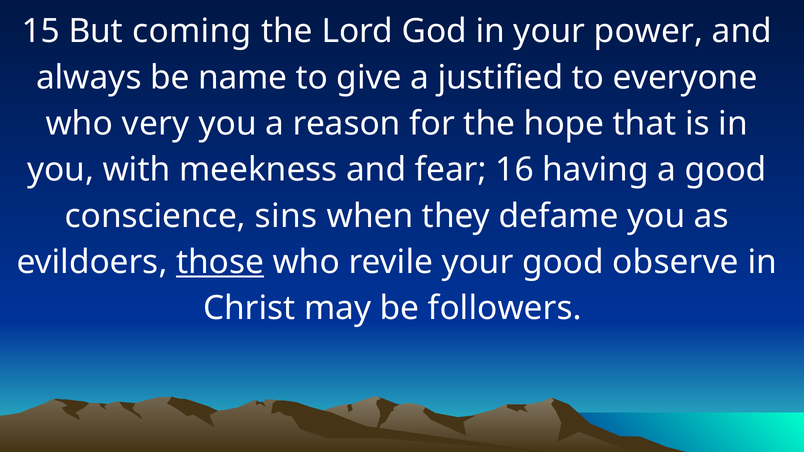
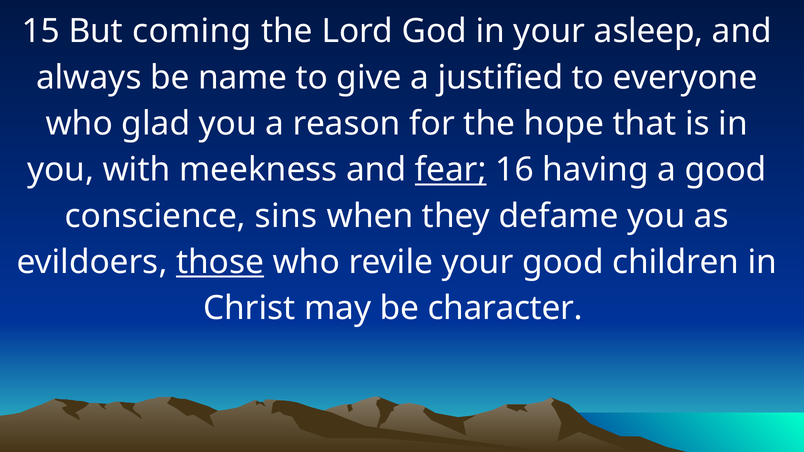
power: power -> asleep
very: very -> glad
fear underline: none -> present
observe: observe -> children
followers: followers -> character
